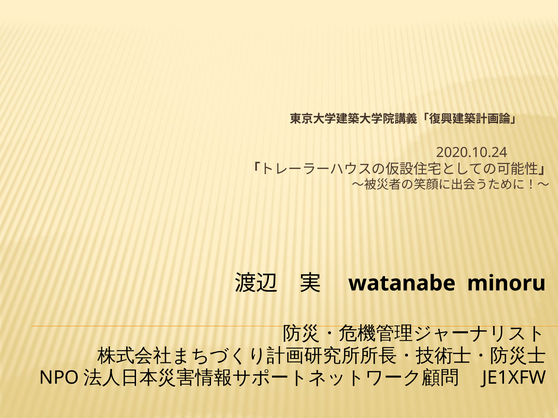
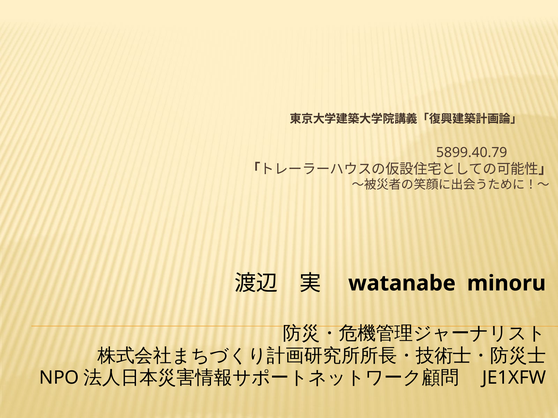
2020.10.24: 2020.10.24 -> 5899.40.79
